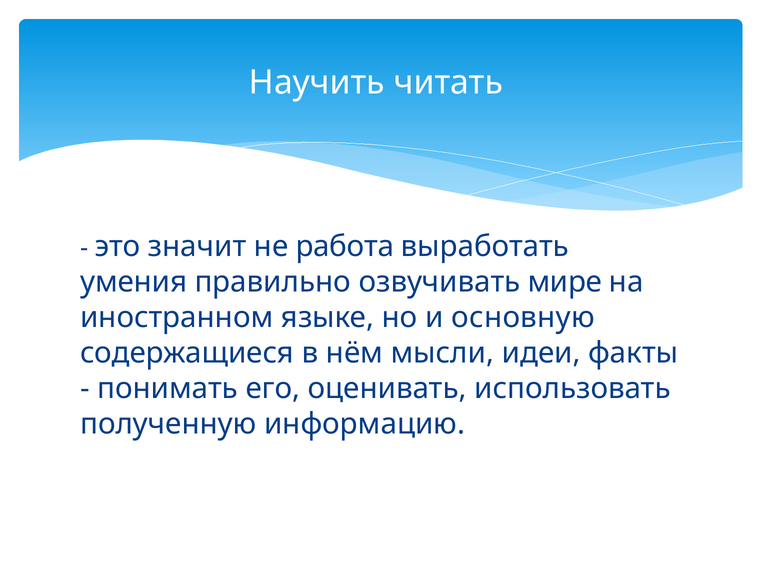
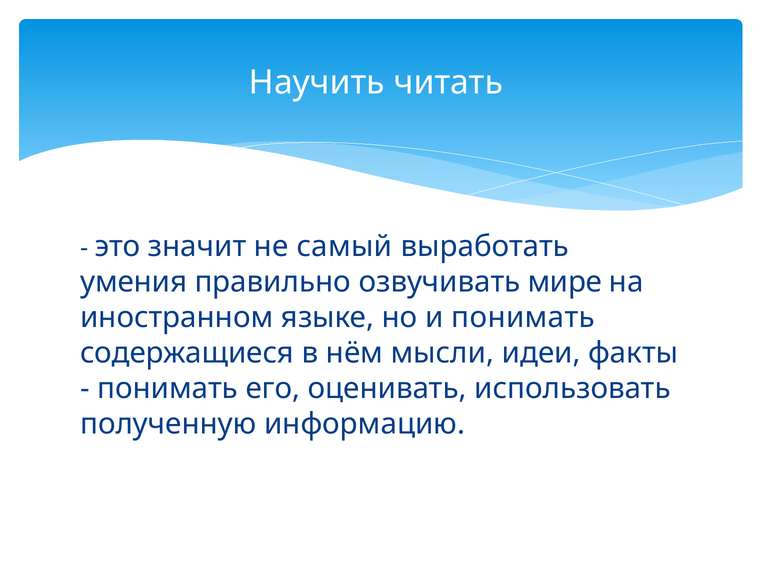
работа: работа -> самый
и основную: основную -> понимать
